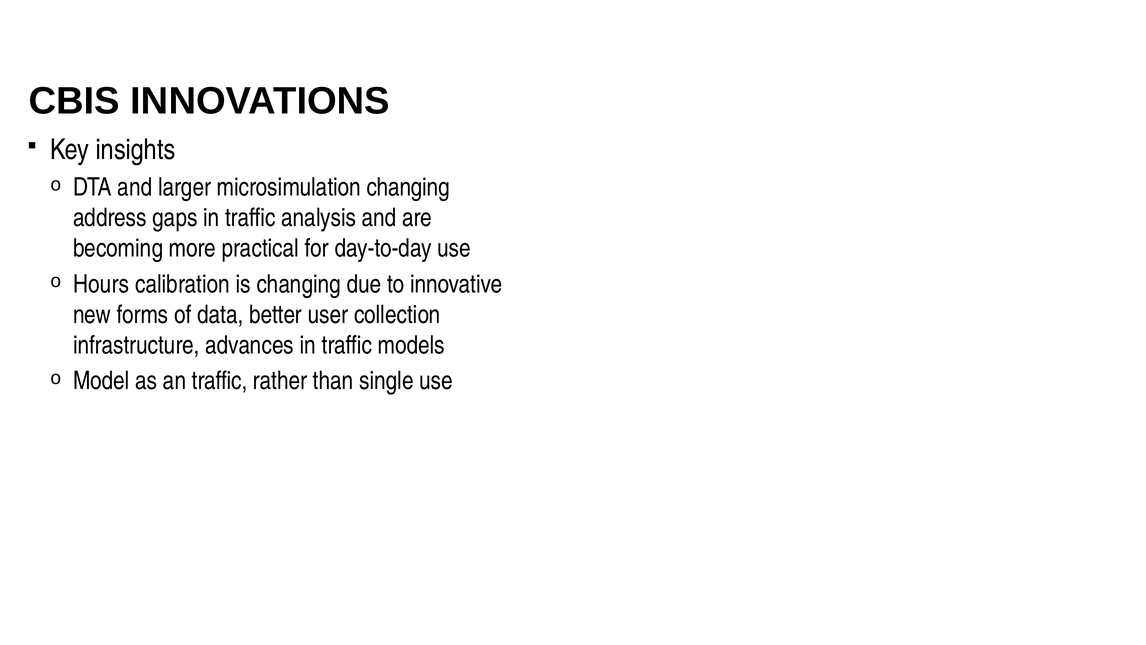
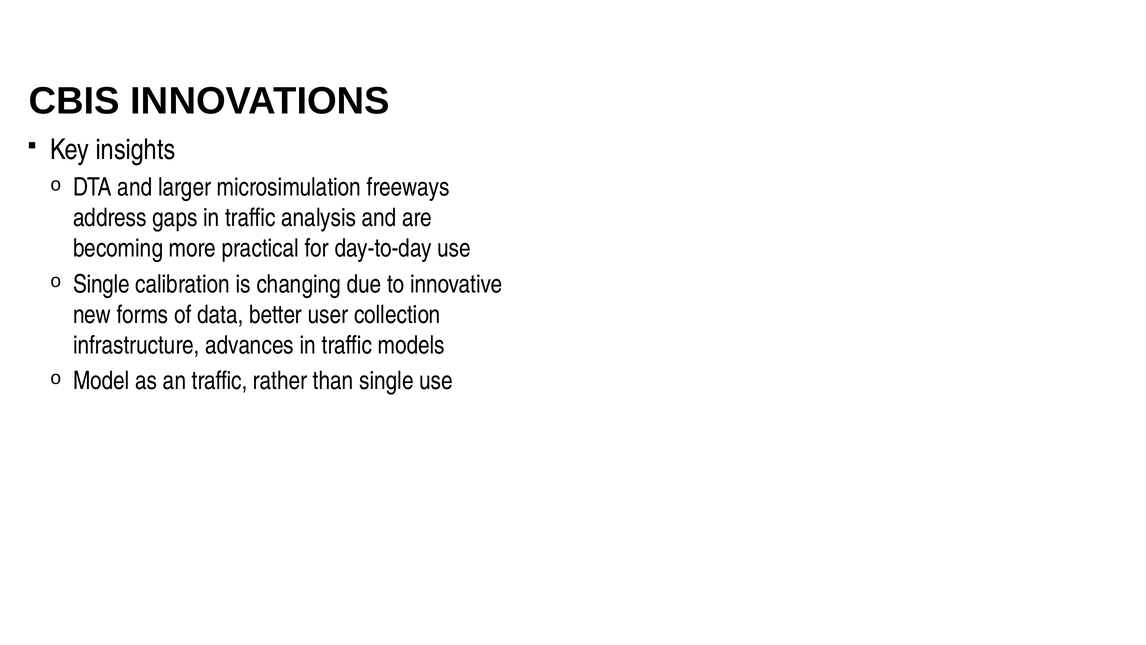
microsimulation changing: changing -> freeways
Hours at (101, 284): Hours -> Single
